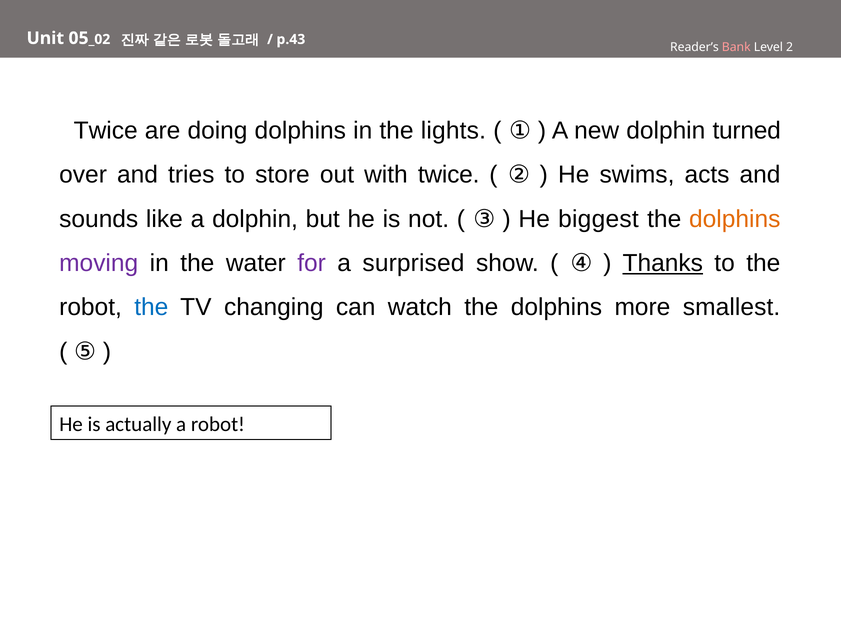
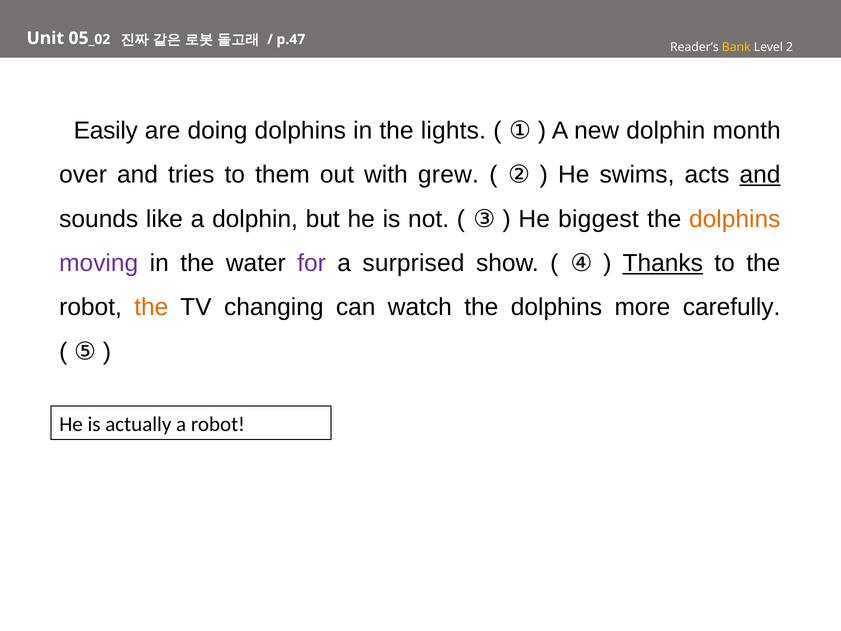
p.43: p.43 -> p.47
Bank colour: pink -> yellow
Twice at (106, 131): Twice -> Easily
turned: turned -> month
store: store -> them
with twice: twice -> grew
and at (760, 175) underline: none -> present
the at (151, 307) colour: blue -> orange
smallest: smallest -> carefully
